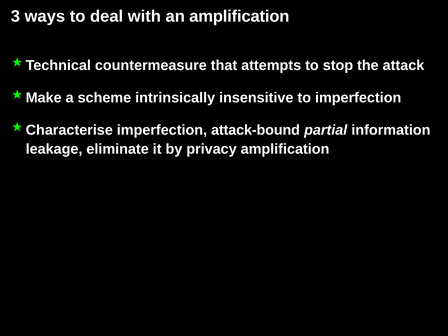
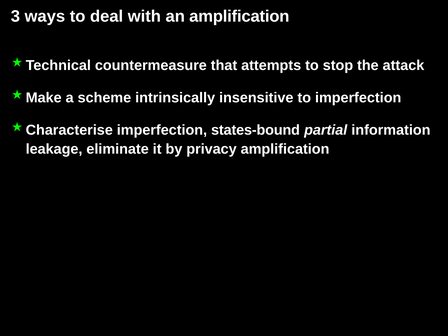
attack-bound: attack-bound -> states-bound
